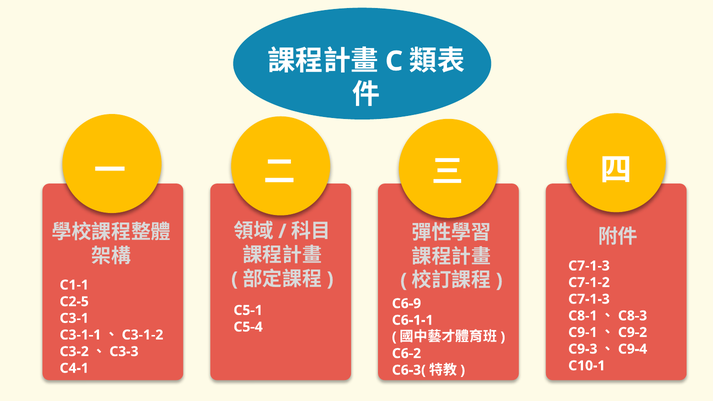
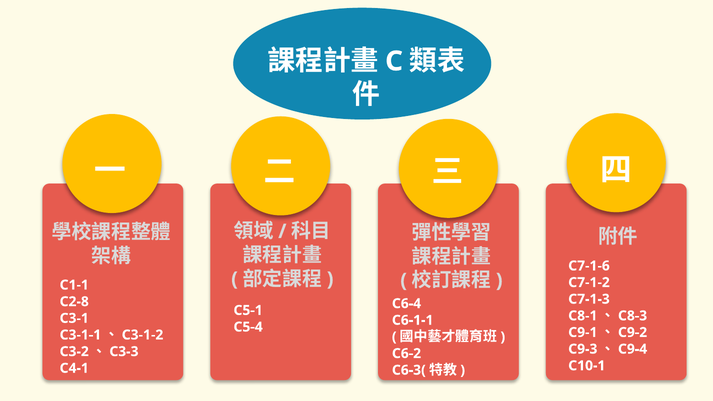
C7-1-3 at (589, 266): C7-1-3 -> C7-1-6
C2-5: C2-5 -> C2-8
C6-9: C6-9 -> C6-4
